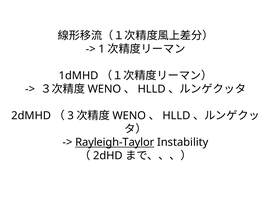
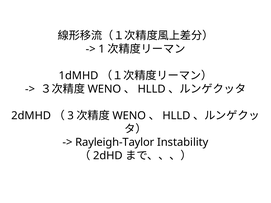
Rayleigh-Taylor underline: present -> none
